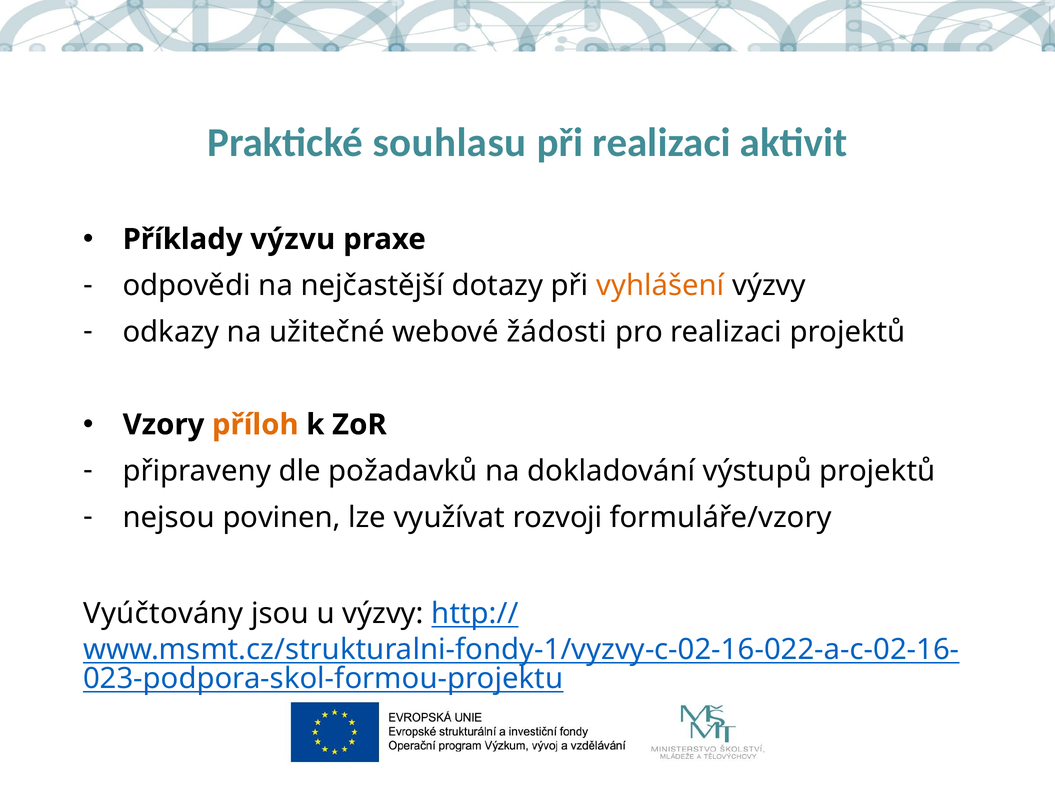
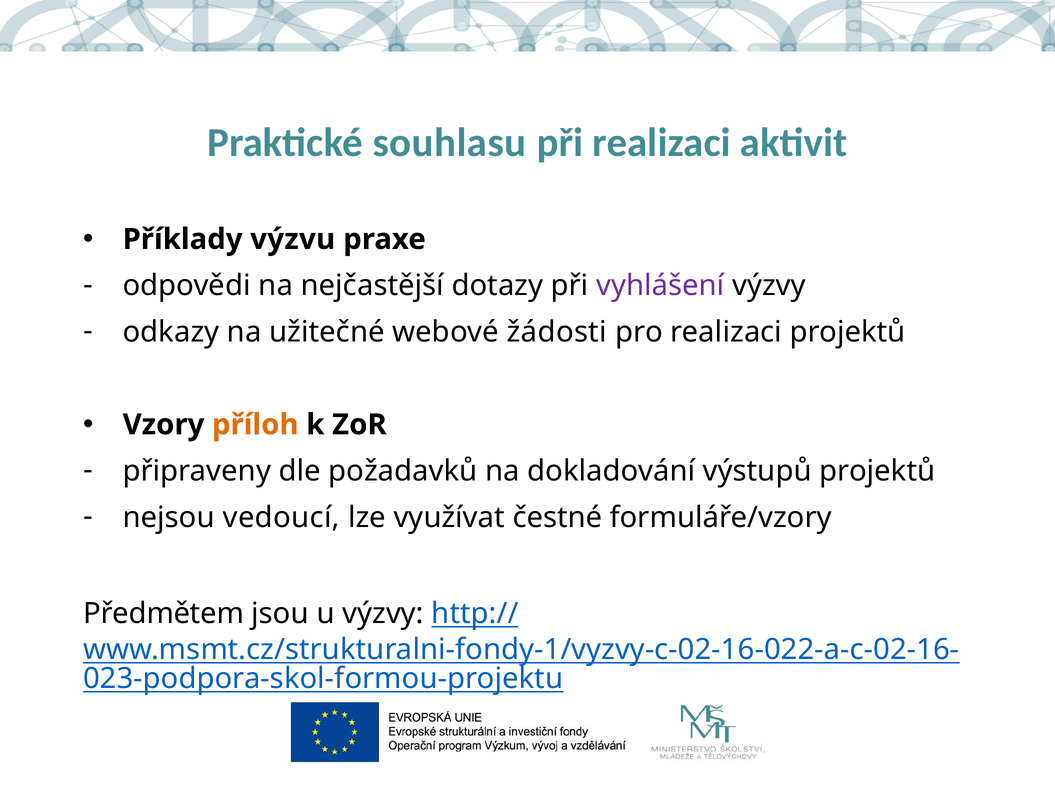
vyhlášení colour: orange -> purple
povinen: povinen -> vedoucí
rozvoji: rozvoji -> čestné
Vyúčtovány: Vyúčtovány -> Předmětem
